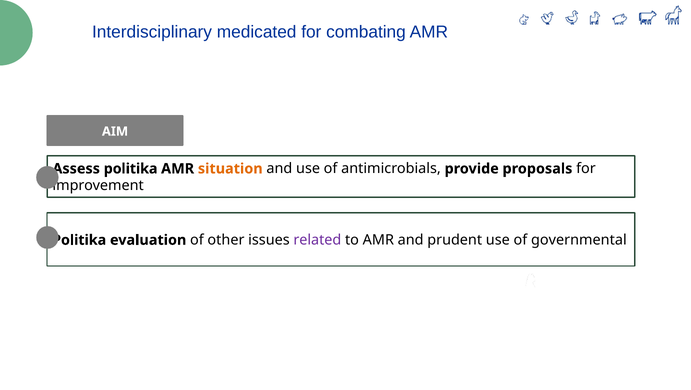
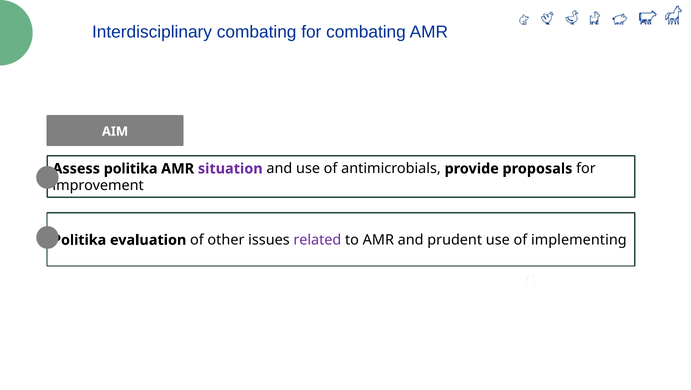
Interdisciplinary medicated: medicated -> combating
situation colour: orange -> purple
governmental: governmental -> implementing
